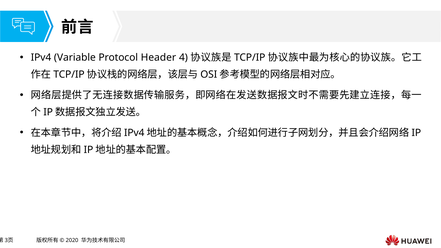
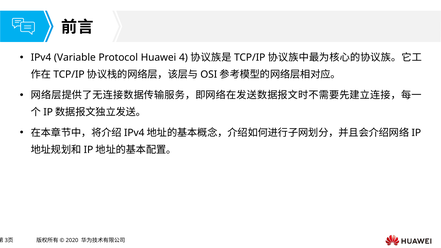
Header: Header -> Huawei
